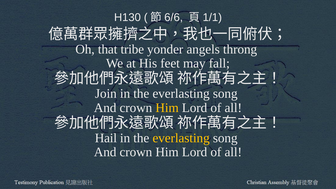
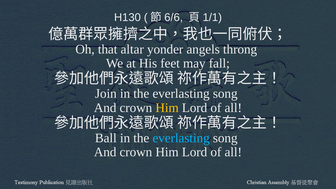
tribe: tribe -> altar
Hail: Hail -> Ball
everlasting at (181, 138) colour: yellow -> light blue
